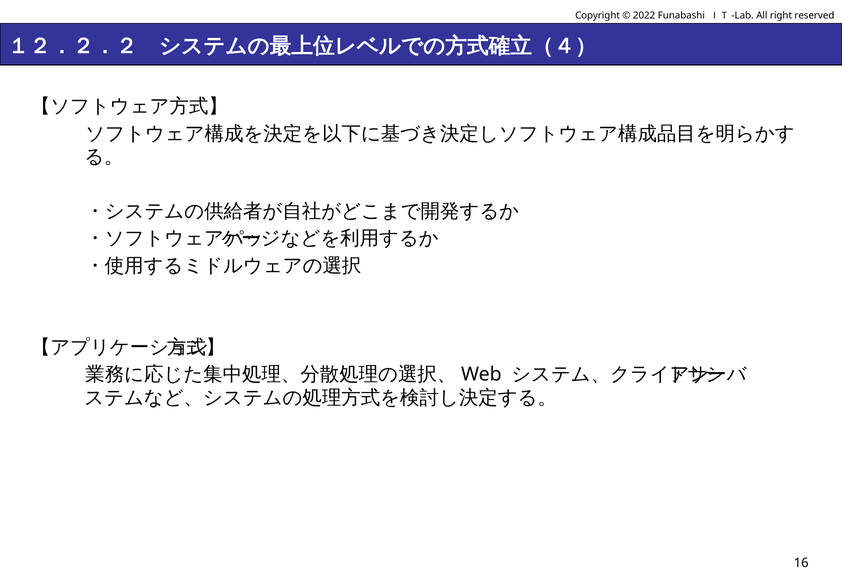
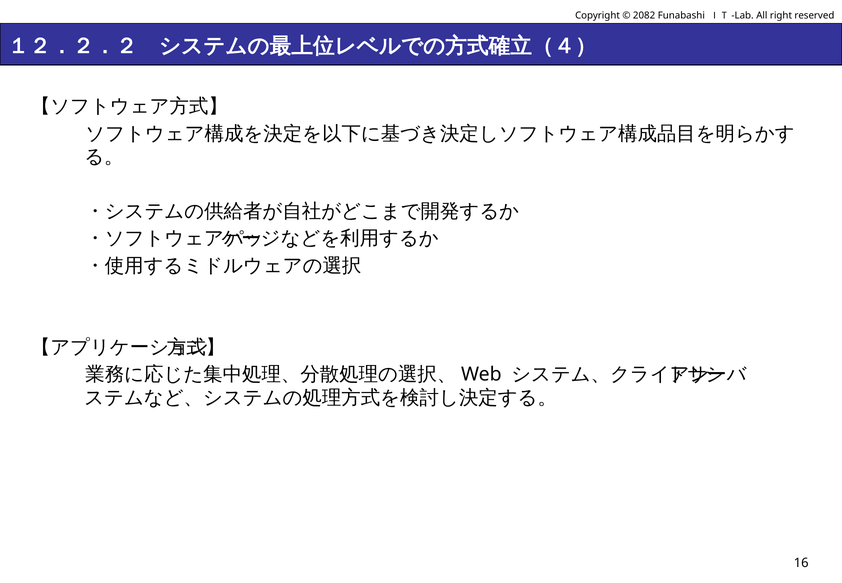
2022: 2022 -> 2082
